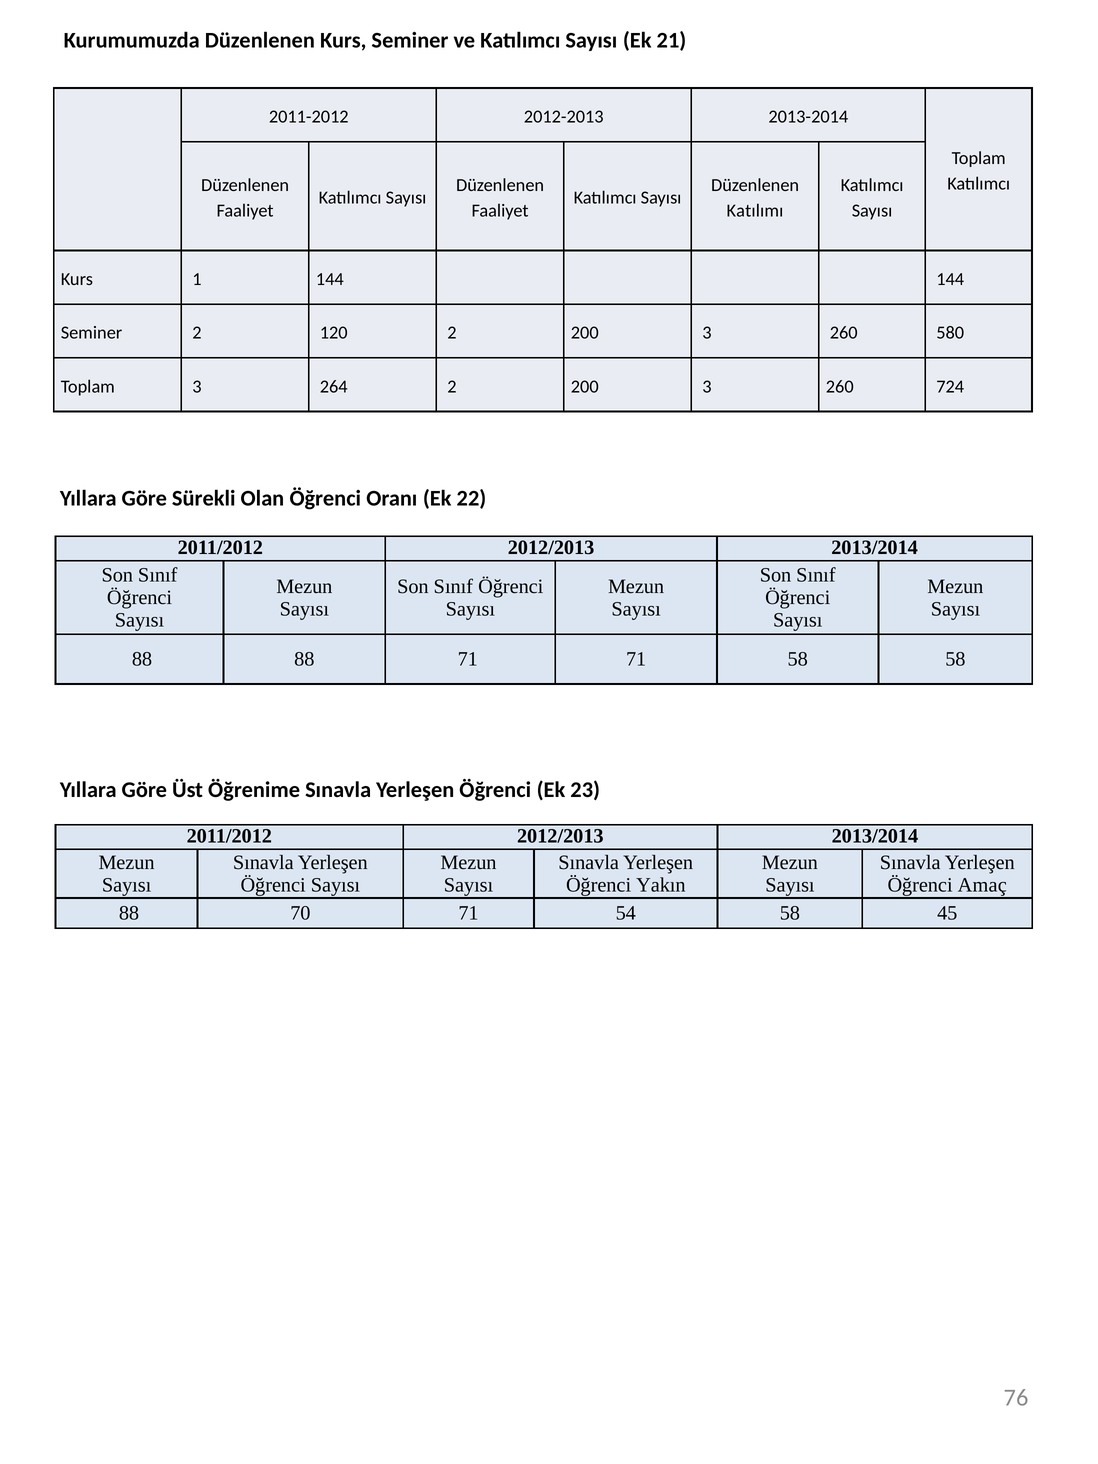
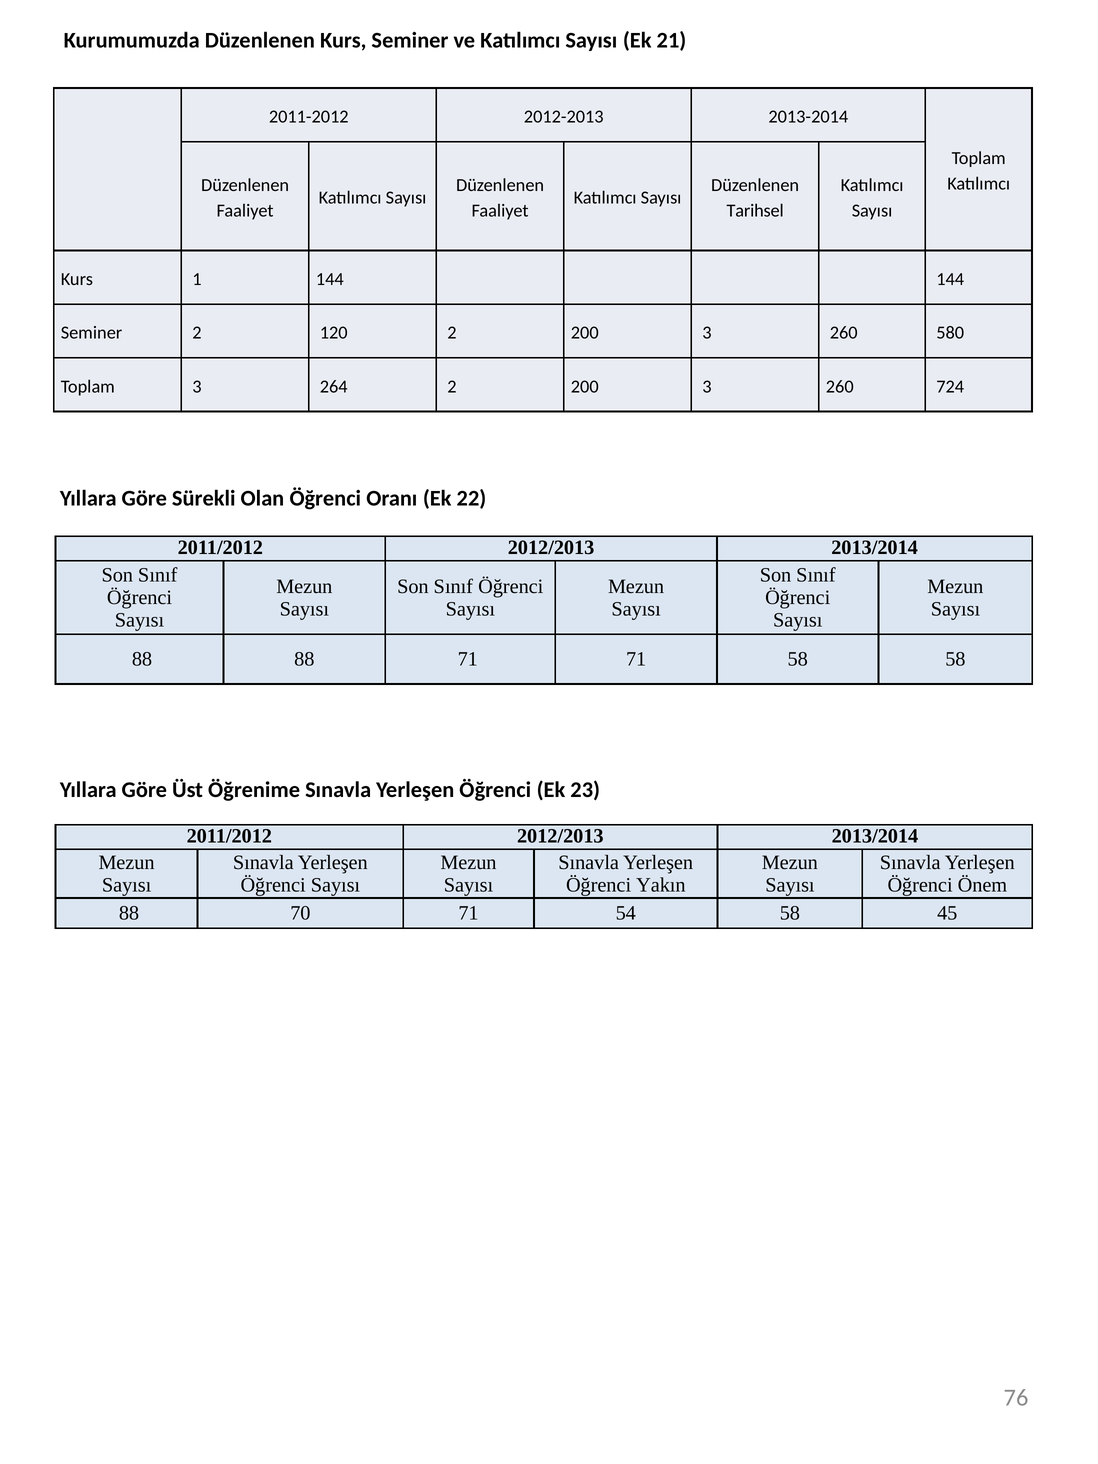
Katılımı: Katılımı -> Tarihsel
Amaç: Amaç -> Önem
